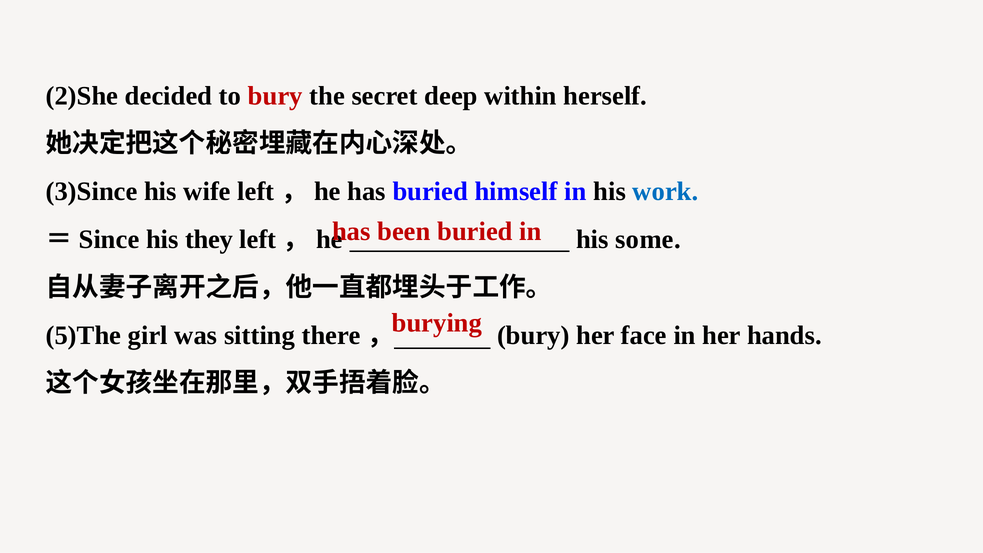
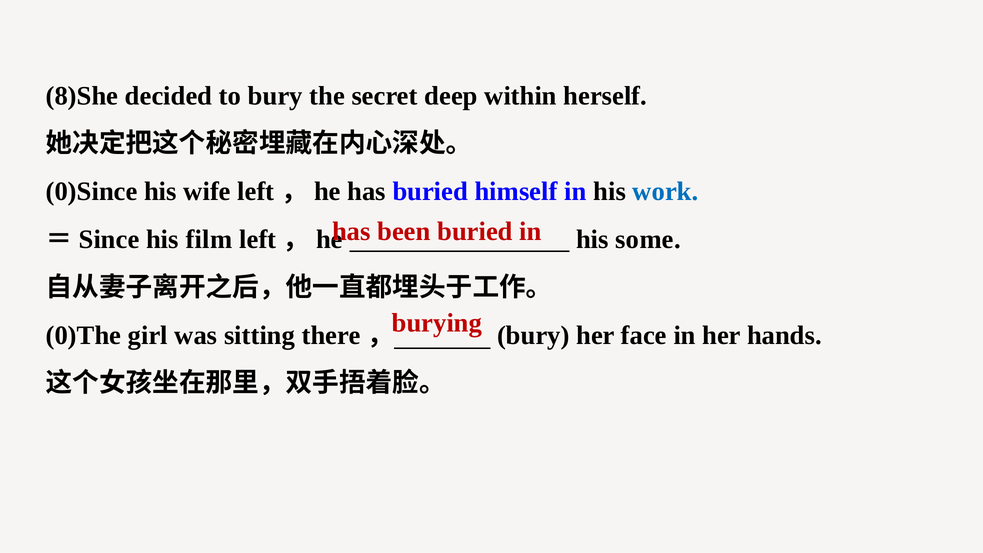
2)She: 2)She -> 8)She
bury at (275, 96) colour: red -> black
3)Since: 3)Since -> 0)Since
they: they -> film
5)The: 5)The -> 0)The
